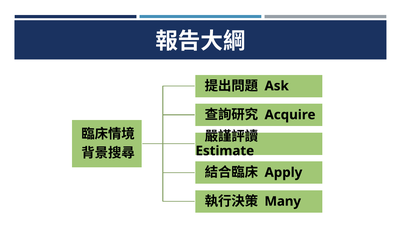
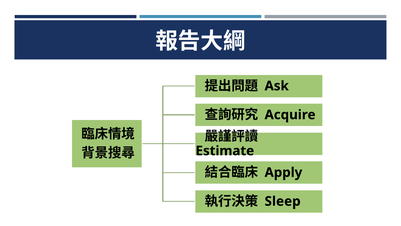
Many: Many -> Sleep
